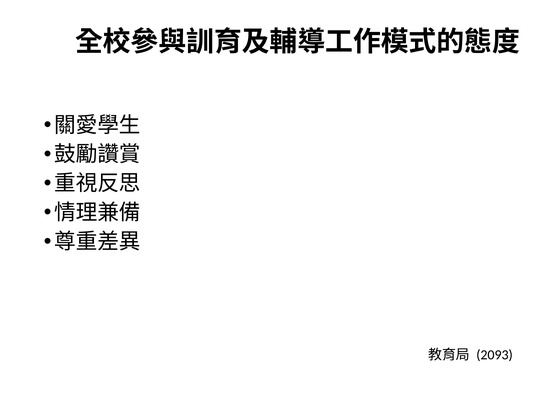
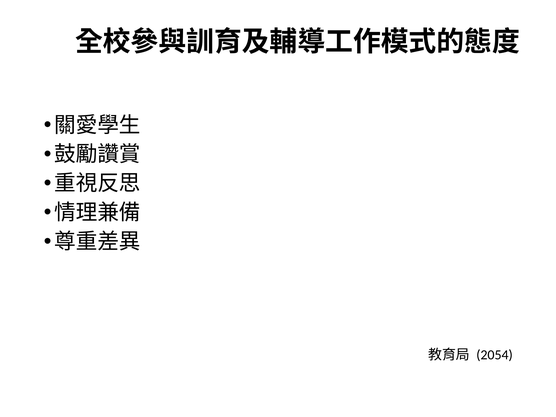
2093: 2093 -> 2054
